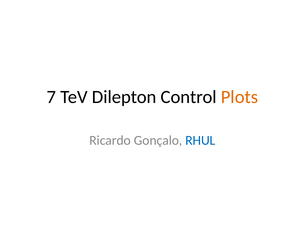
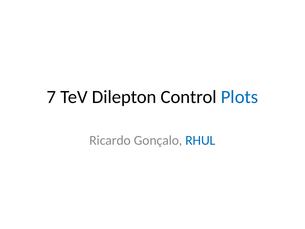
Plots colour: orange -> blue
